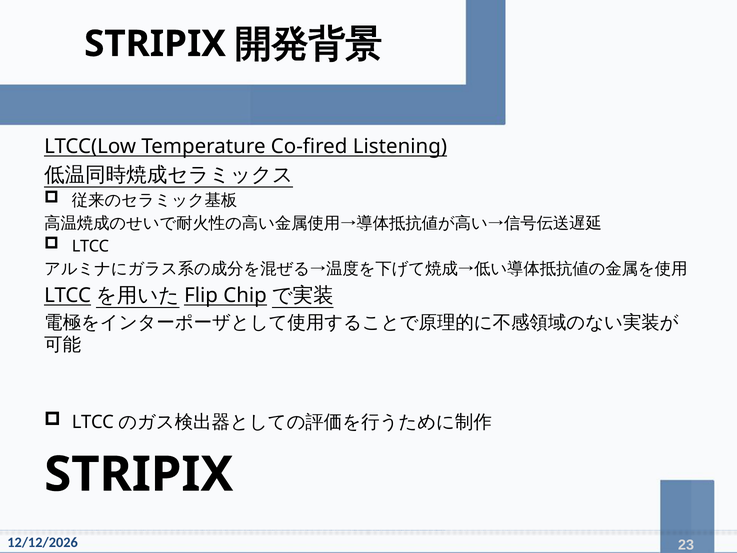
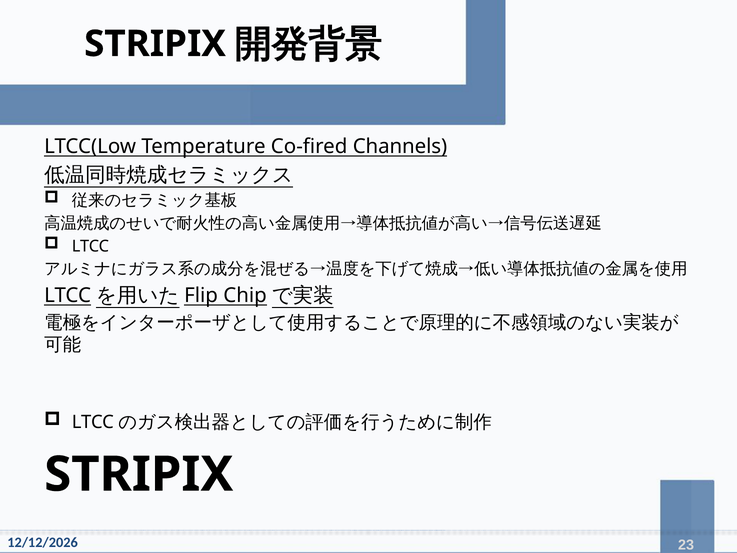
Listening: Listening -> Channels
